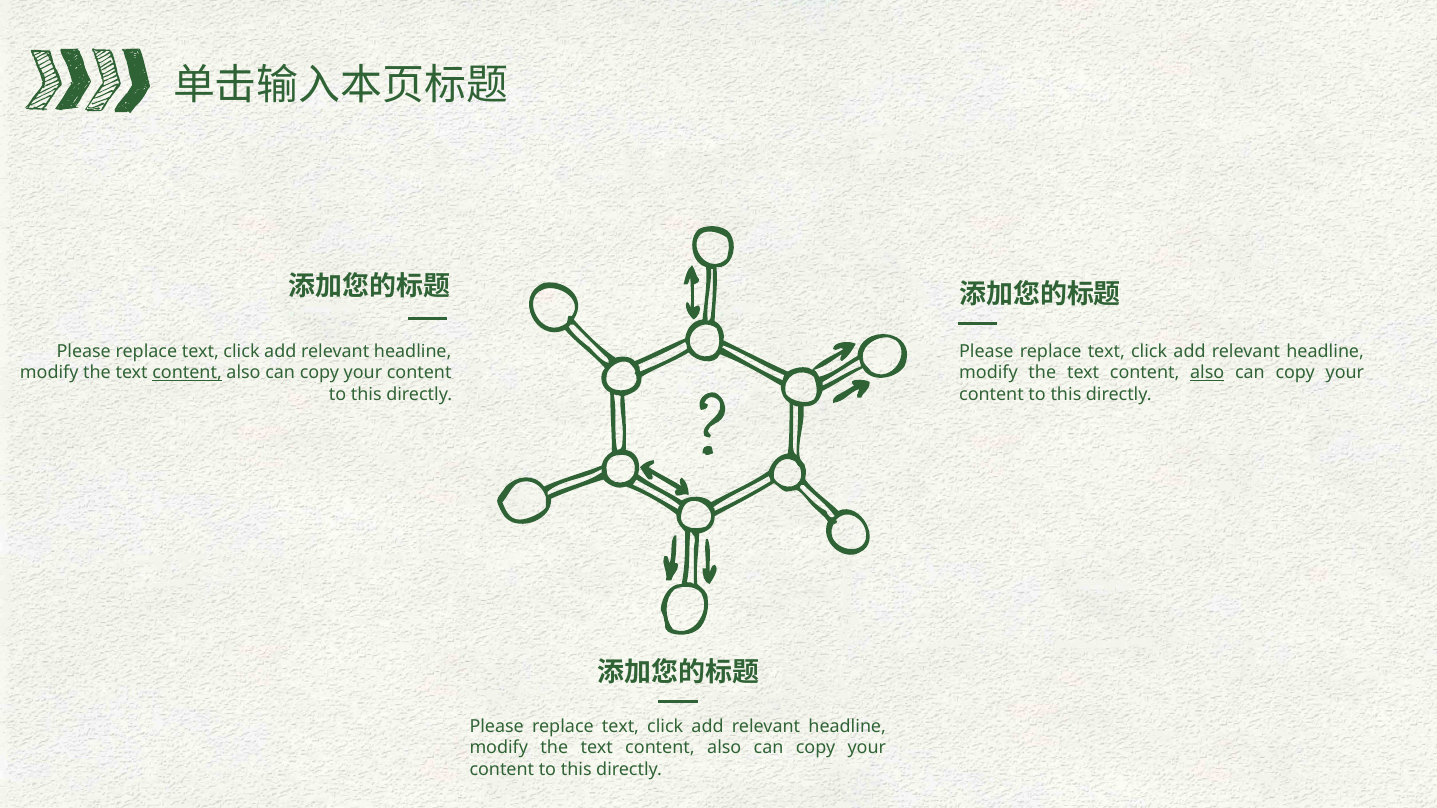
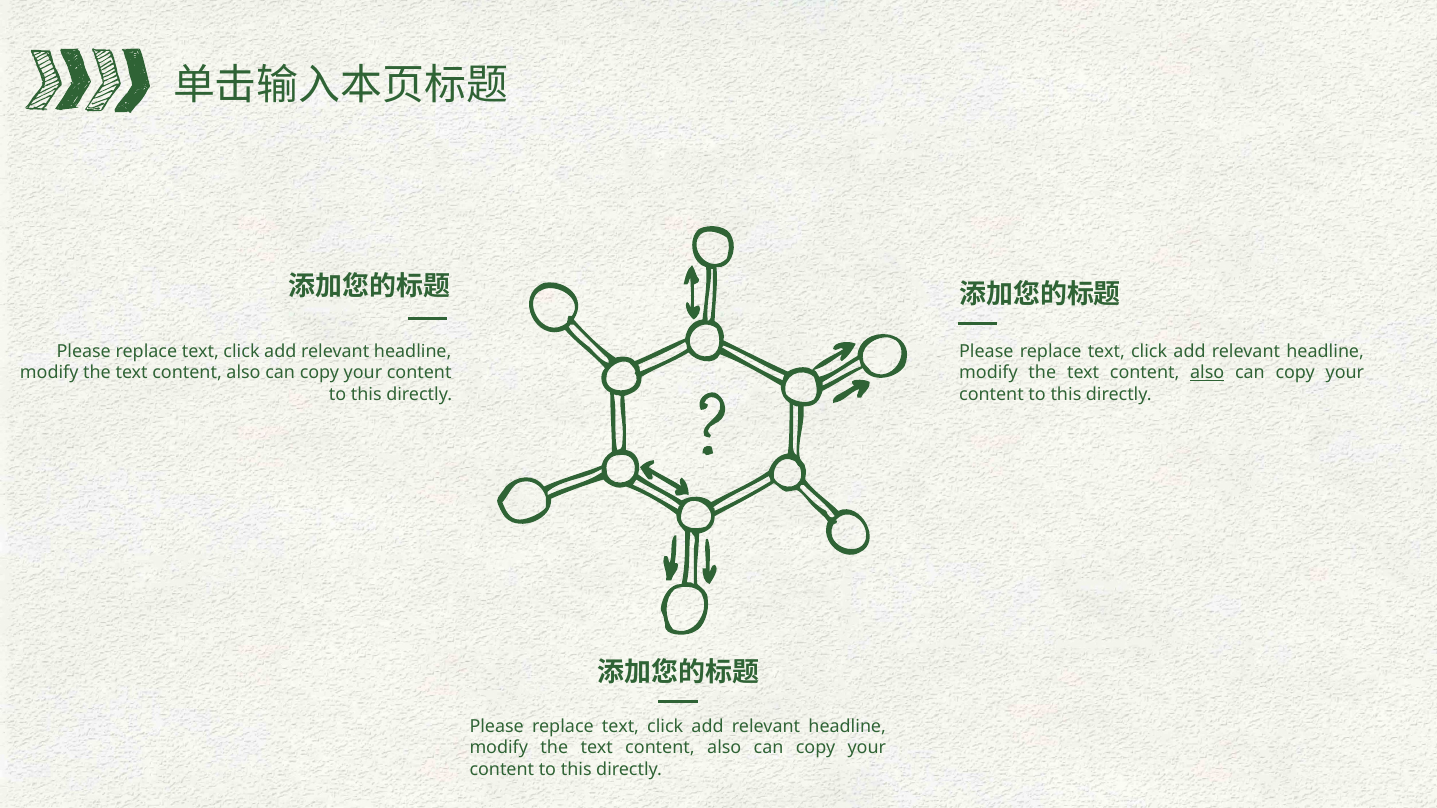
content at (187, 373) underline: present -> none
